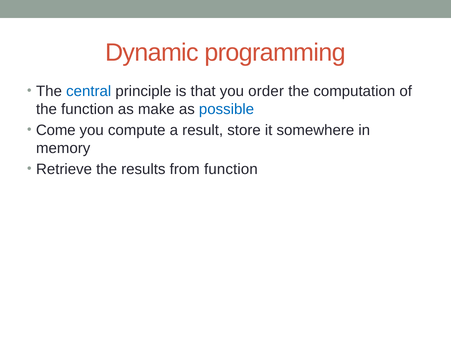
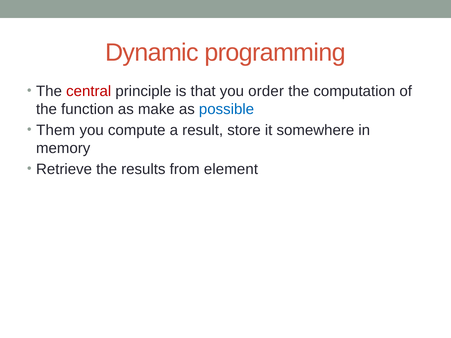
central colour: blue -> red
Come: Come -> Them
from function: function -> element
